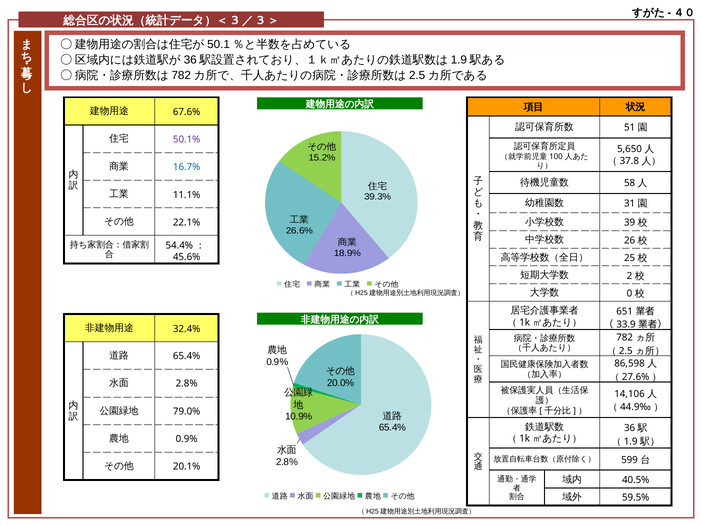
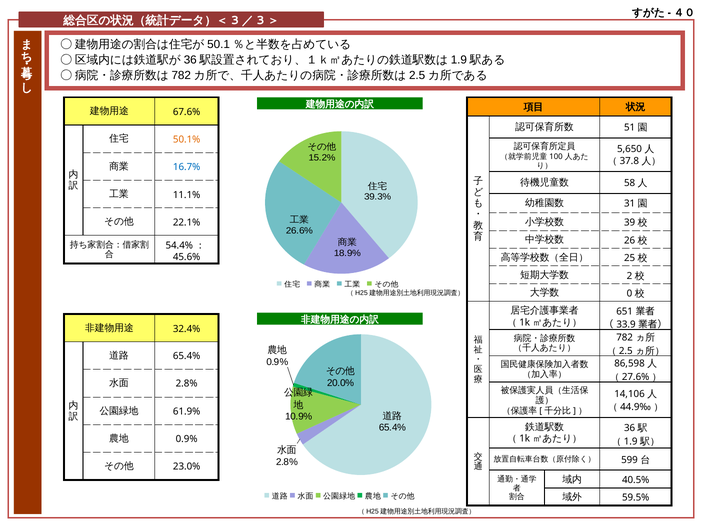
50.1% colour: purple -> orange
79.0%: 79.0% -> 61.9%
20.1%: 20.1% -> 23.0%
